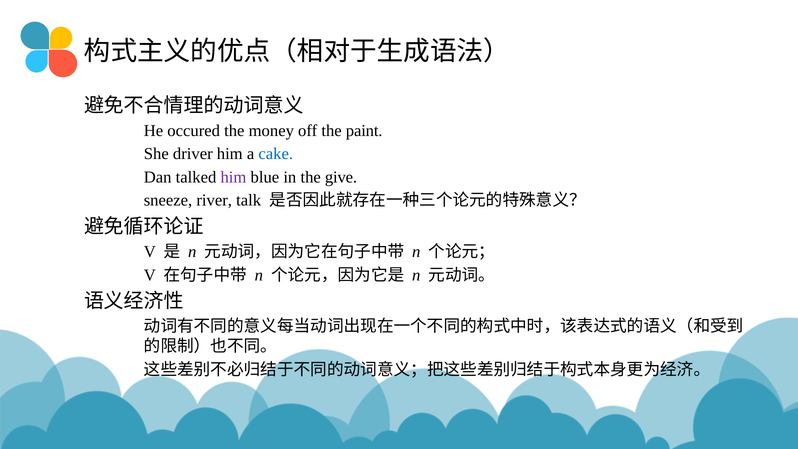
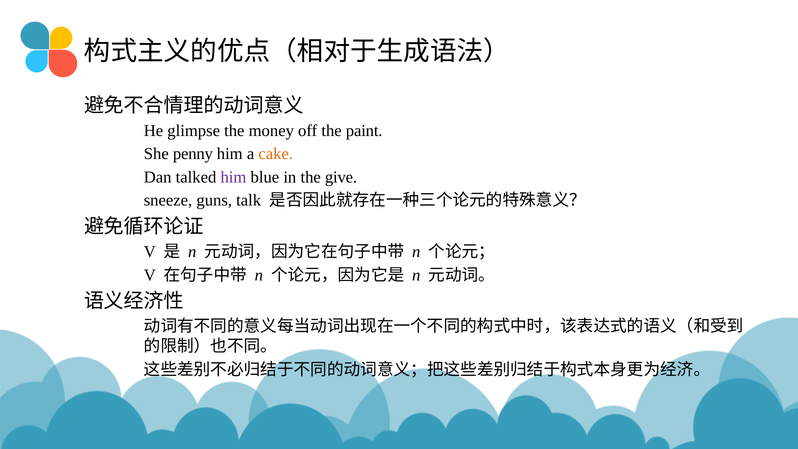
occured: occured -> glimpse
driver: driver -> penny
cake colour: blue -> orange
river: river -> guns
